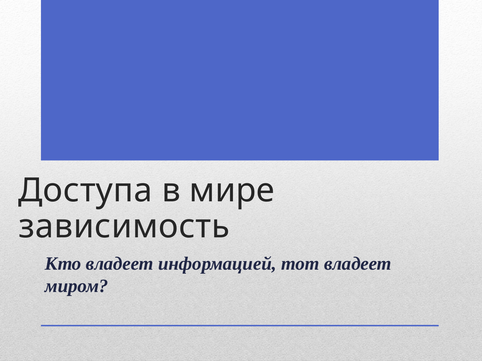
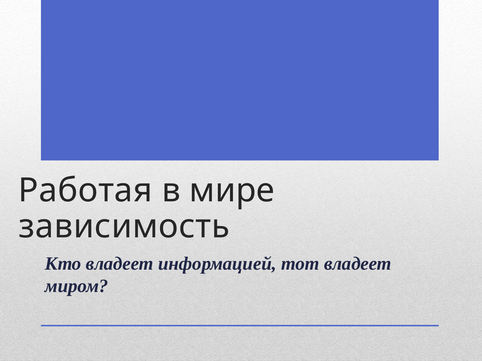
Доступа: Доступа -> Работая
